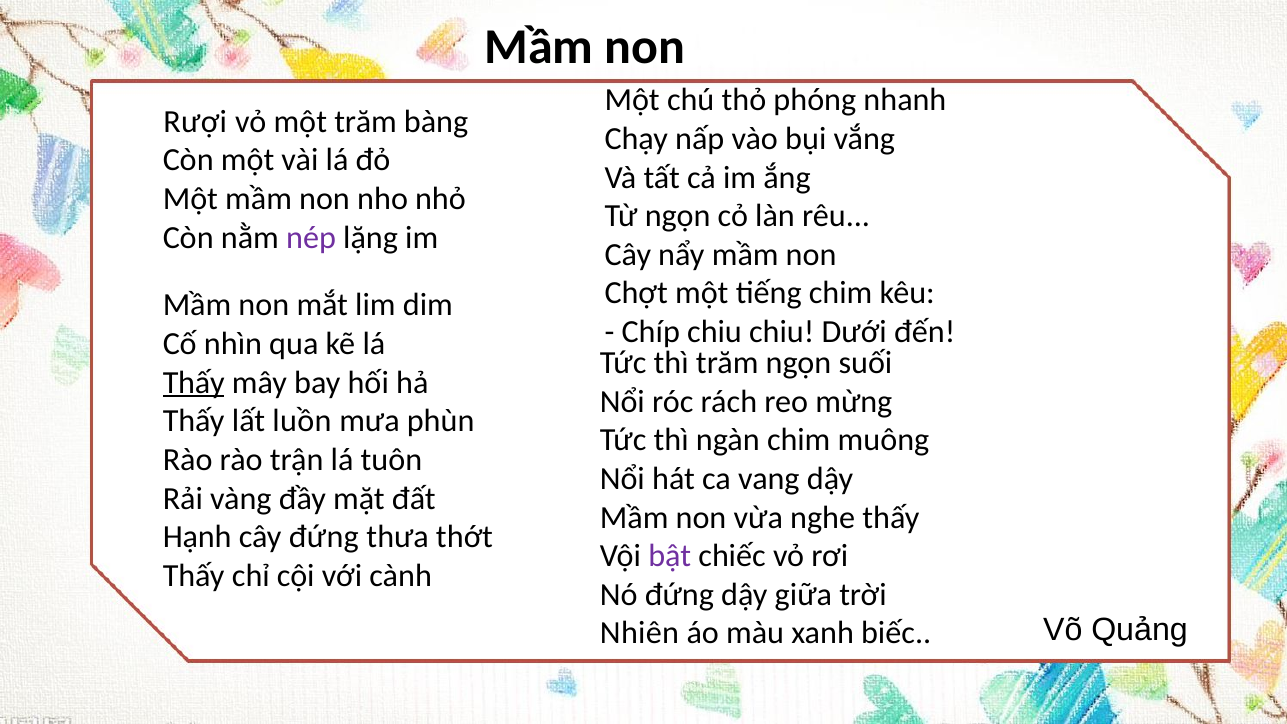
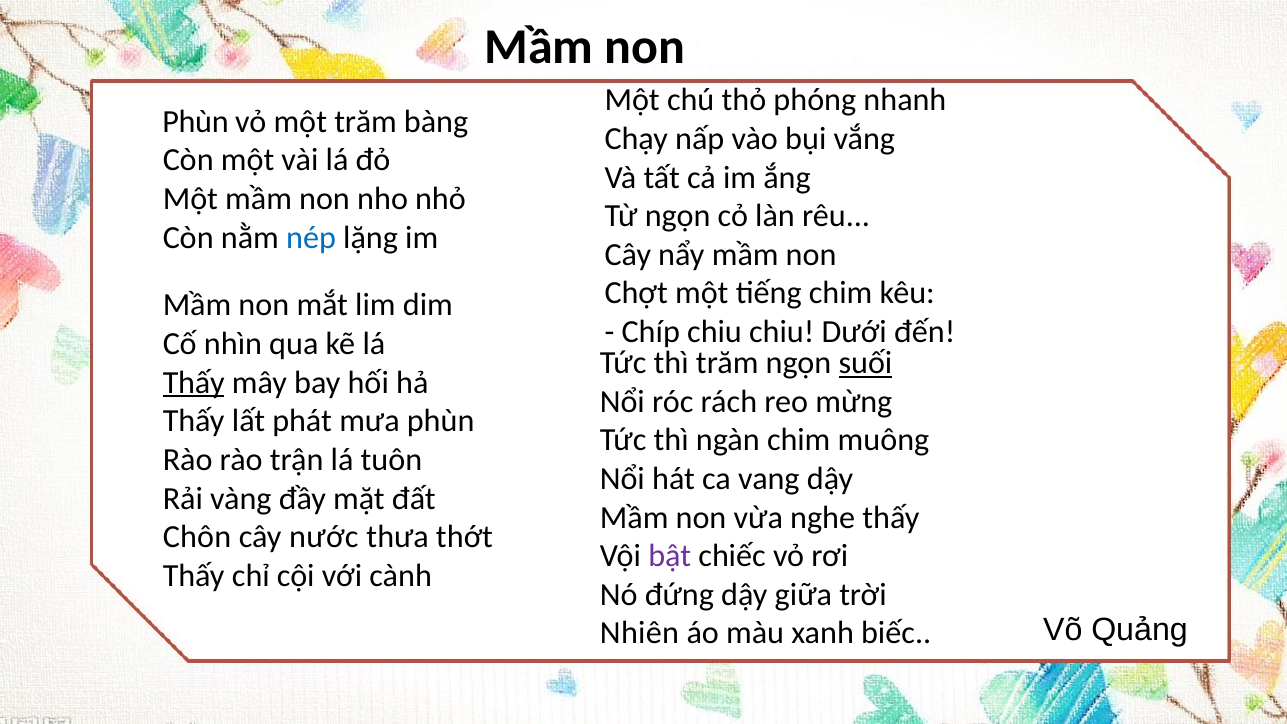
Rượi at (195, 122): Rượi -> Phùn
nép colour: purple -> blue
suối underline: none -> present
luồn: luồn -> phát
Hạnh: Hạnh -> Chôn
cây đứng: đứng -> nước
